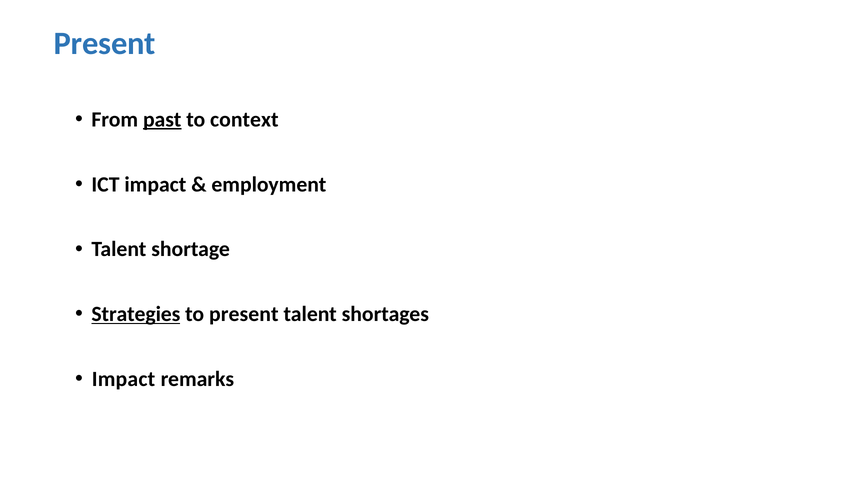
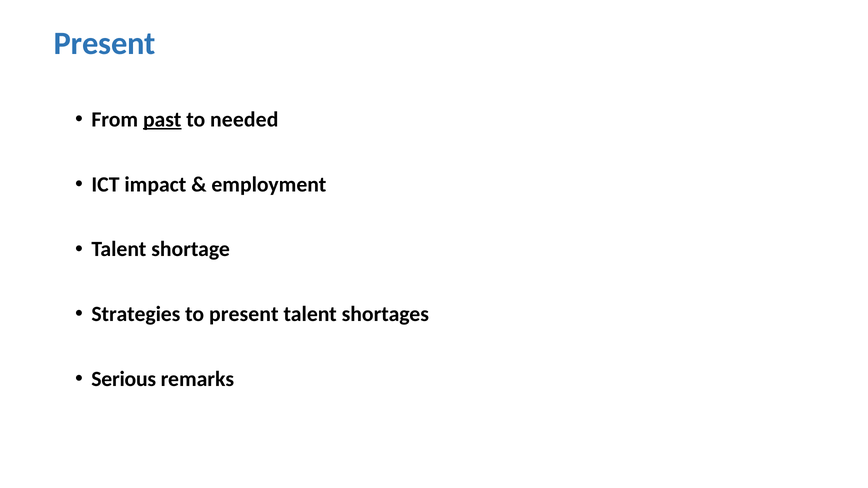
context: context -> needed
Strategies underline: present -> none
Impact at (123, 379): Impact -> Serious
